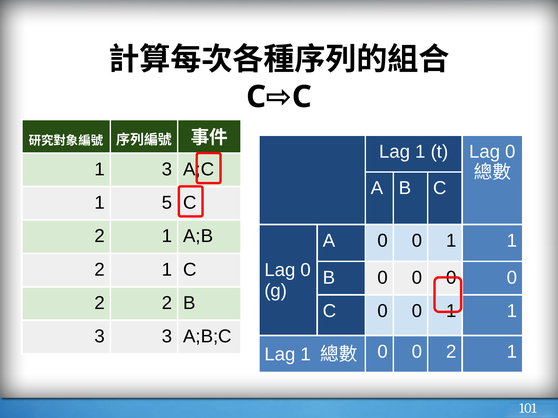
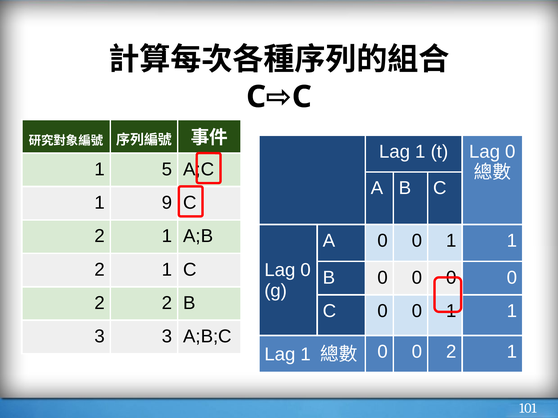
1 3: 3 -> 5
5: 5 -> 9
